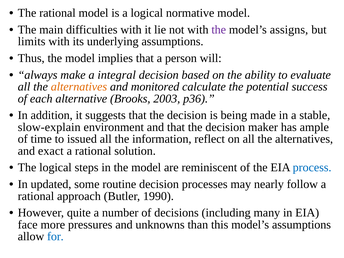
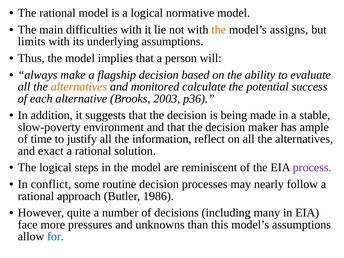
the at (219, 30) colour: purple -> orange
integral: integral -> flagship
slow-explain: slow-explain -> slow-poverty
issued: issued -> justify
process colour: blue -> purple
updated: updated -> conflict
1990: 1990 -> 1986
